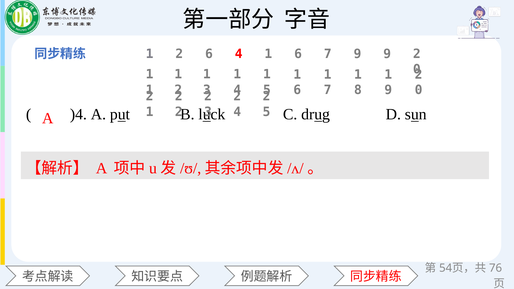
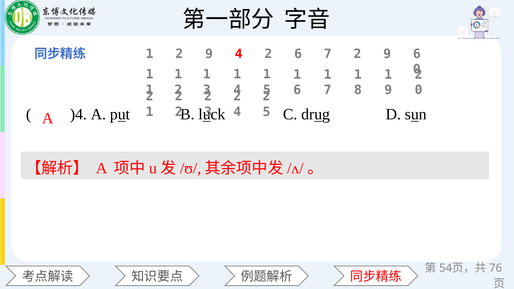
1 2 6: 6 -> 9
1 at (268, 54): 1 -> 2
7 9: 9 -> 2
2 at (417, 54): 2 -> 6
